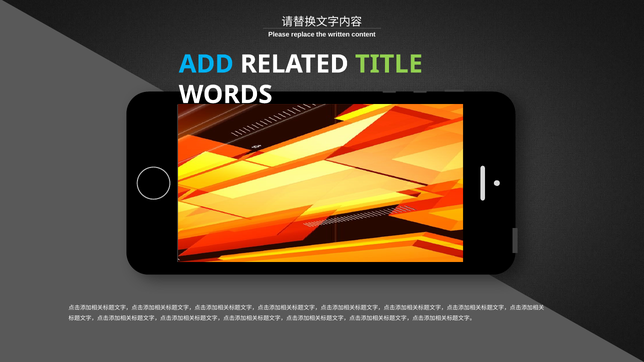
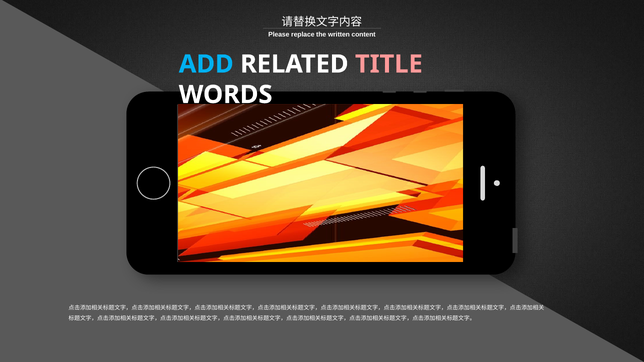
TITLE colour: light green -> pink
